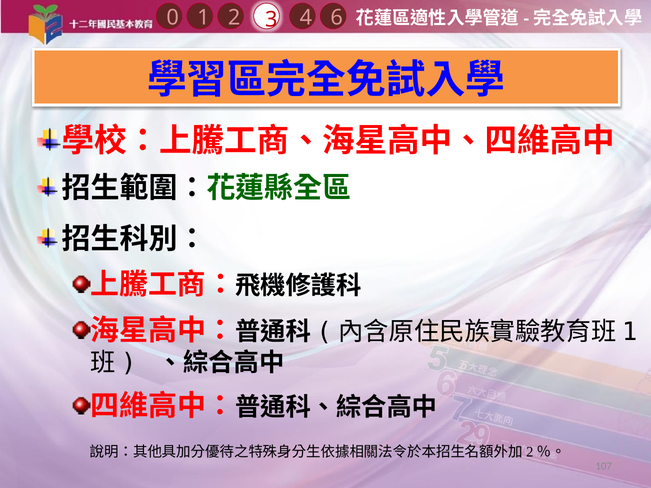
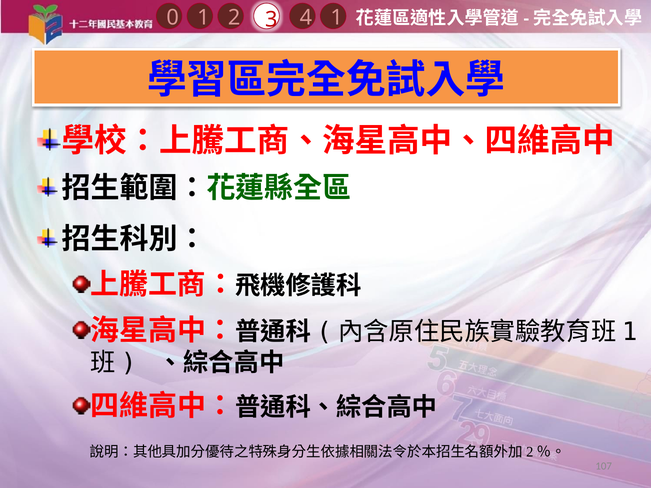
4 6: 6 -> 1
